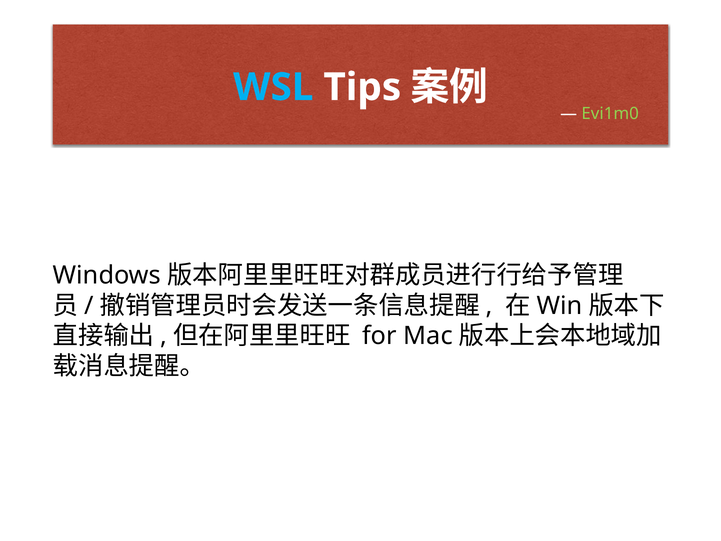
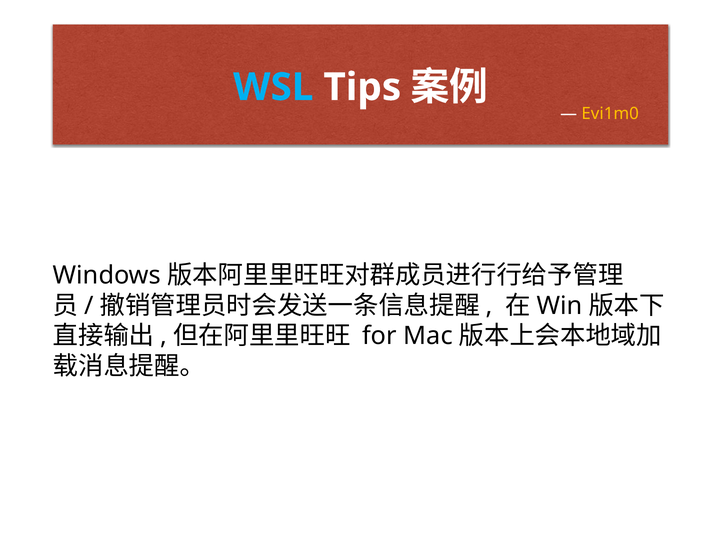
Evi1m0 colour: light green -> yellow
